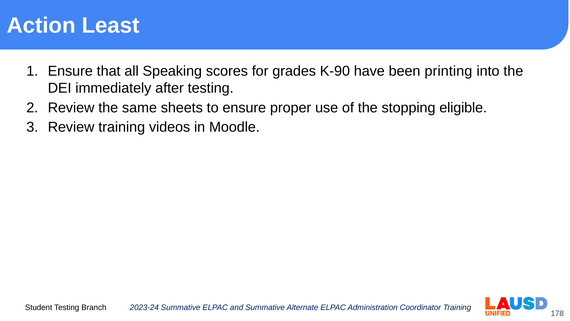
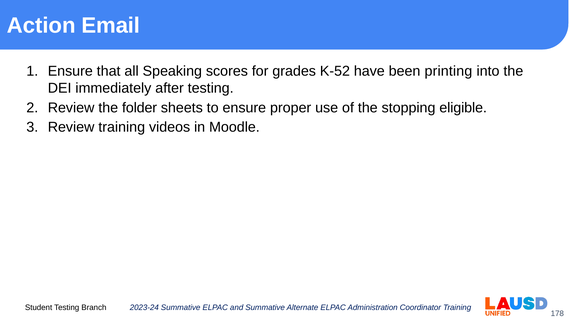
Least: Least -> Email
K-90: K-90 -> K-52
same: same -> folder
